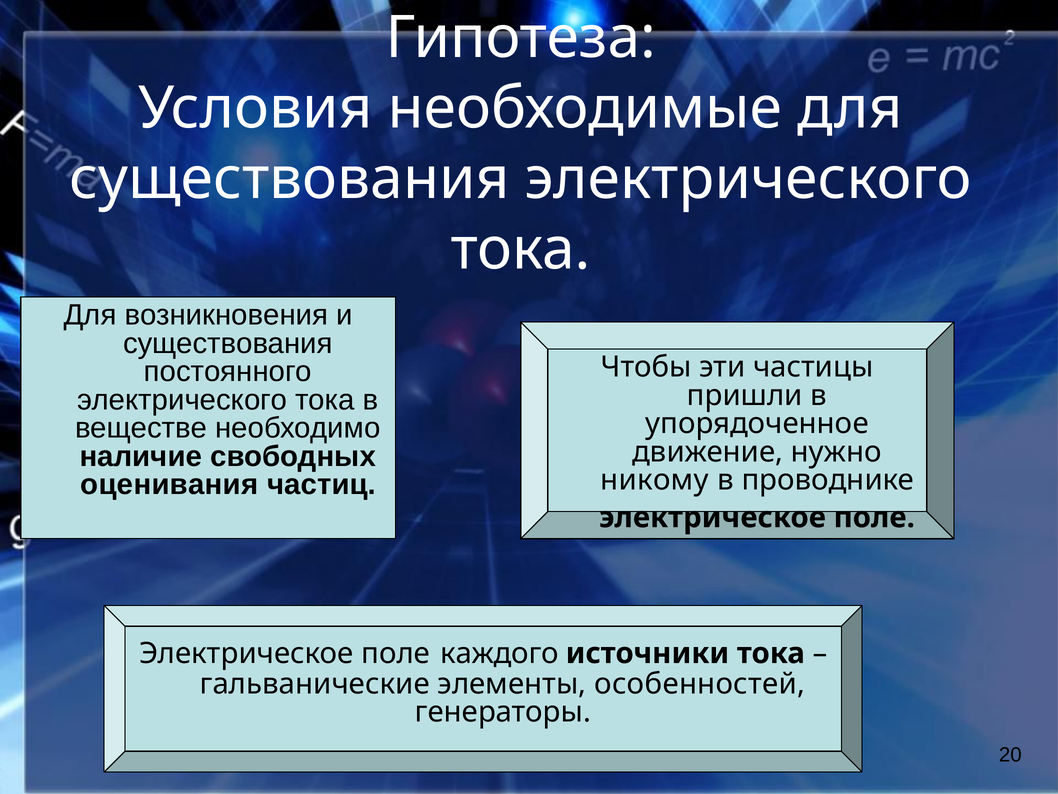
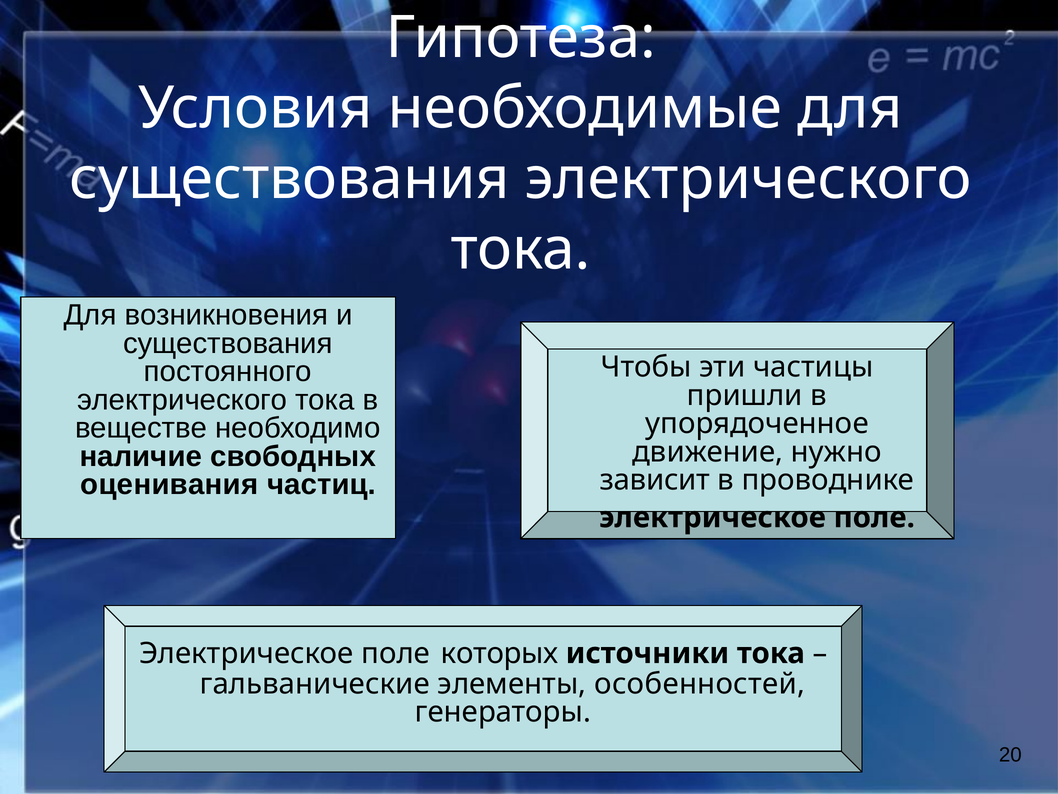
никому: никому -> зависит
каждого: каждого -> которых
